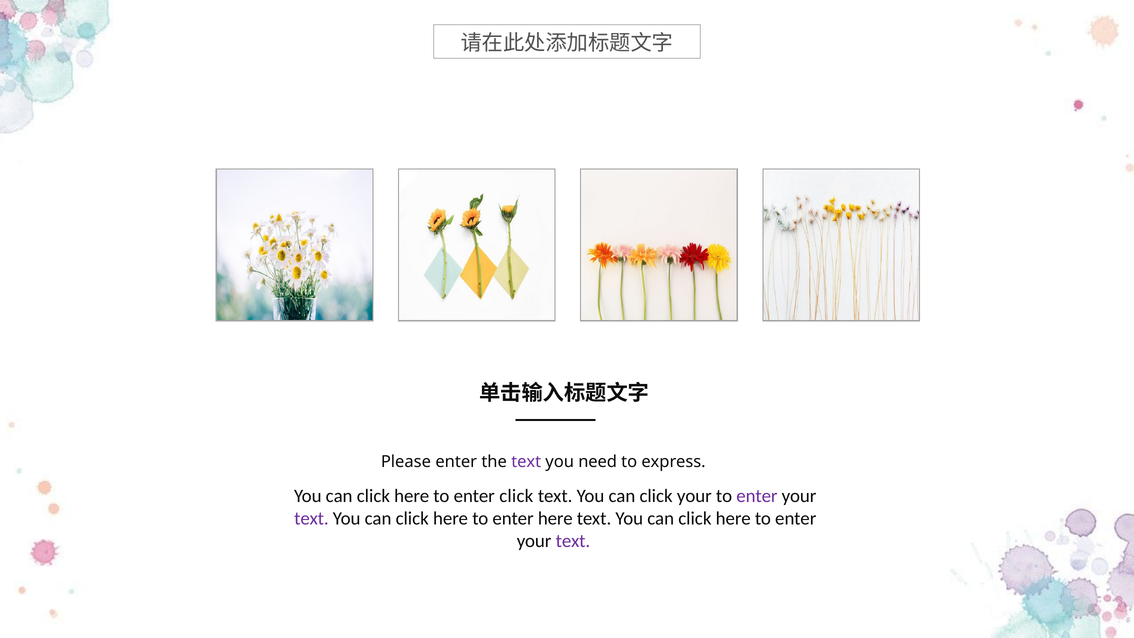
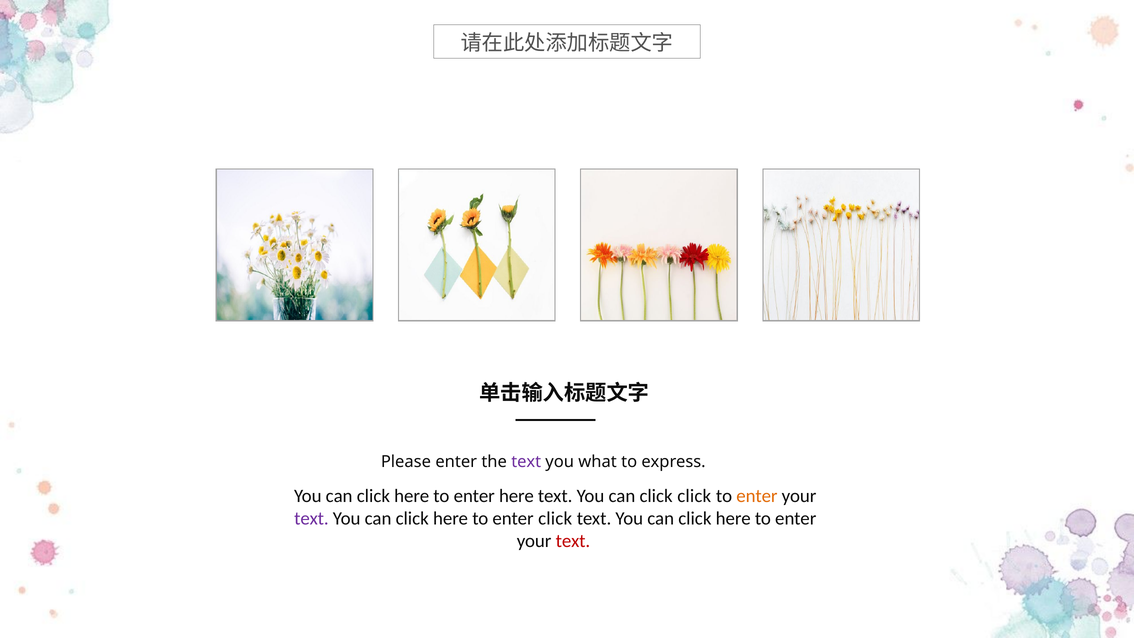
need: need -> what
enter click: click -> here
click your: your -> click
enter at (757, 496) colour: purple -> orange
enter here: here -> click
text at (573, 541) colour: purple -> red
